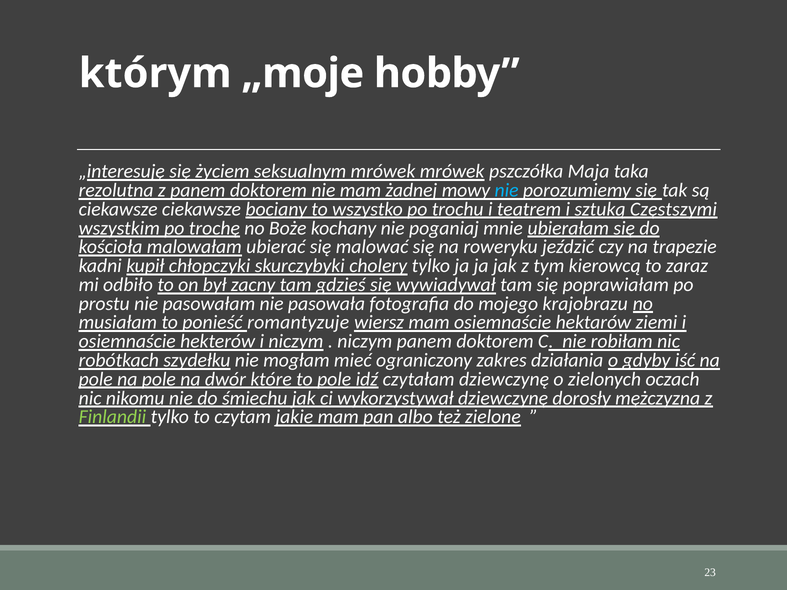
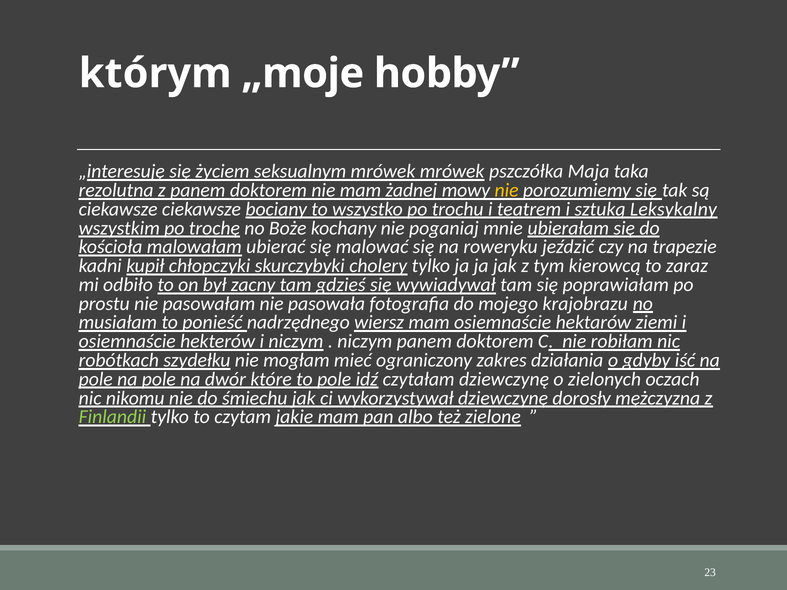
nie at (507, 190) colour: light blue -> yellow
Częstszymi: Częstszymi -> Leksykalny
romantyzuje: romantyzuje -> nadrzędnego
